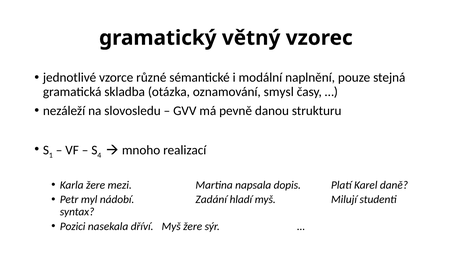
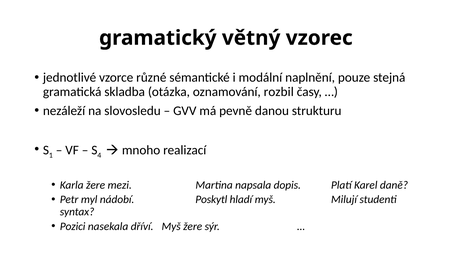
smysl: smysl -> rozbil
Zadání: Zadání -> Poskytl
